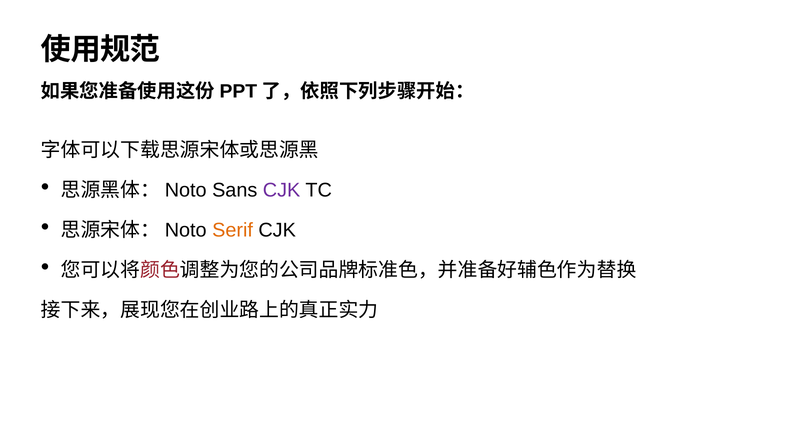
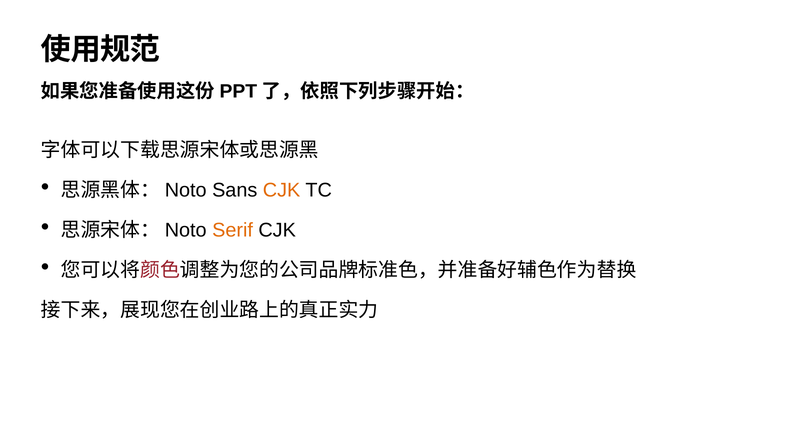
CJK at (282, 191) colour: purple -> orange
